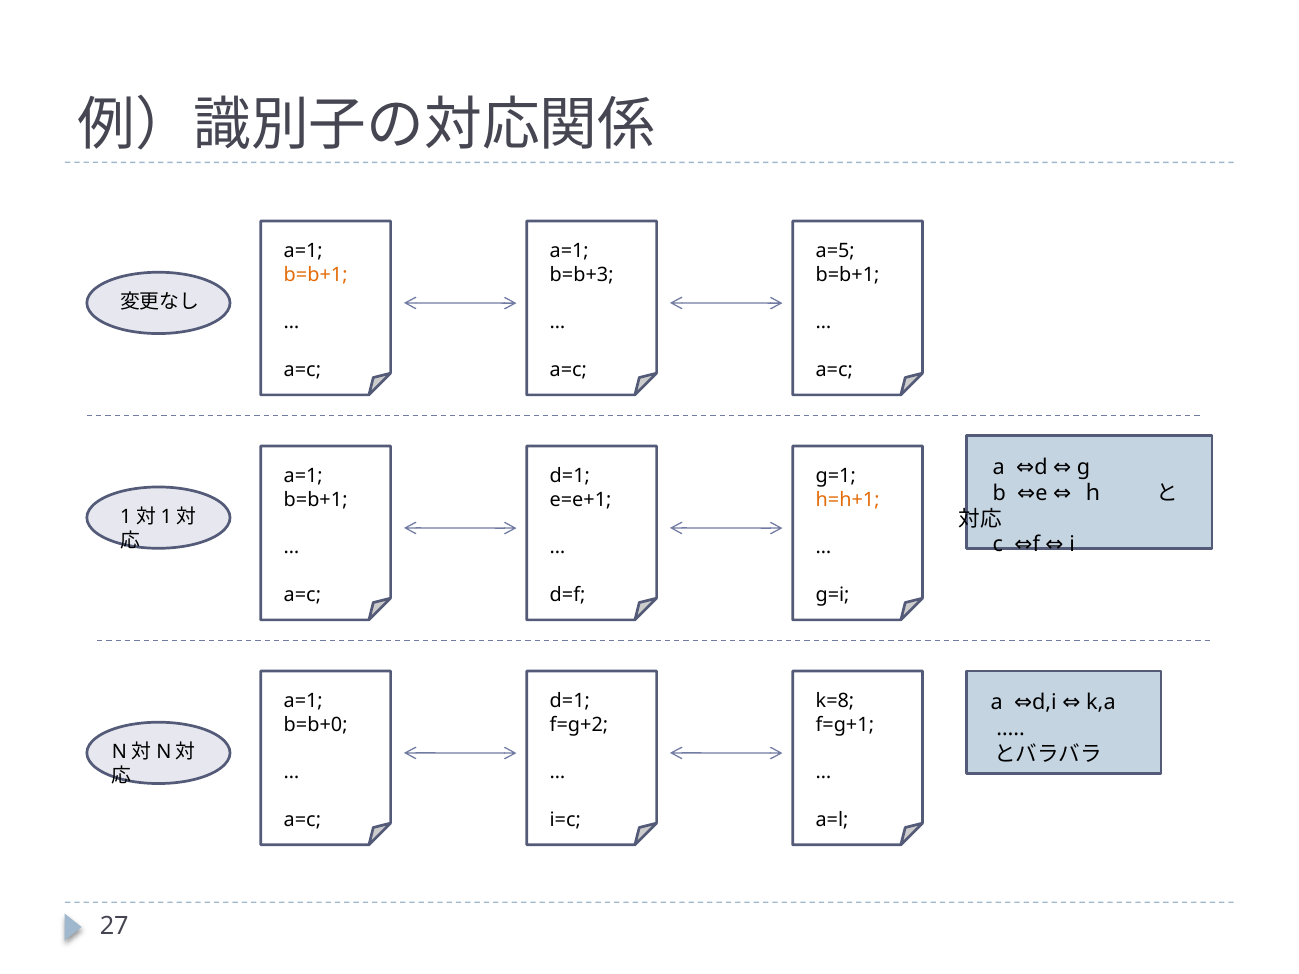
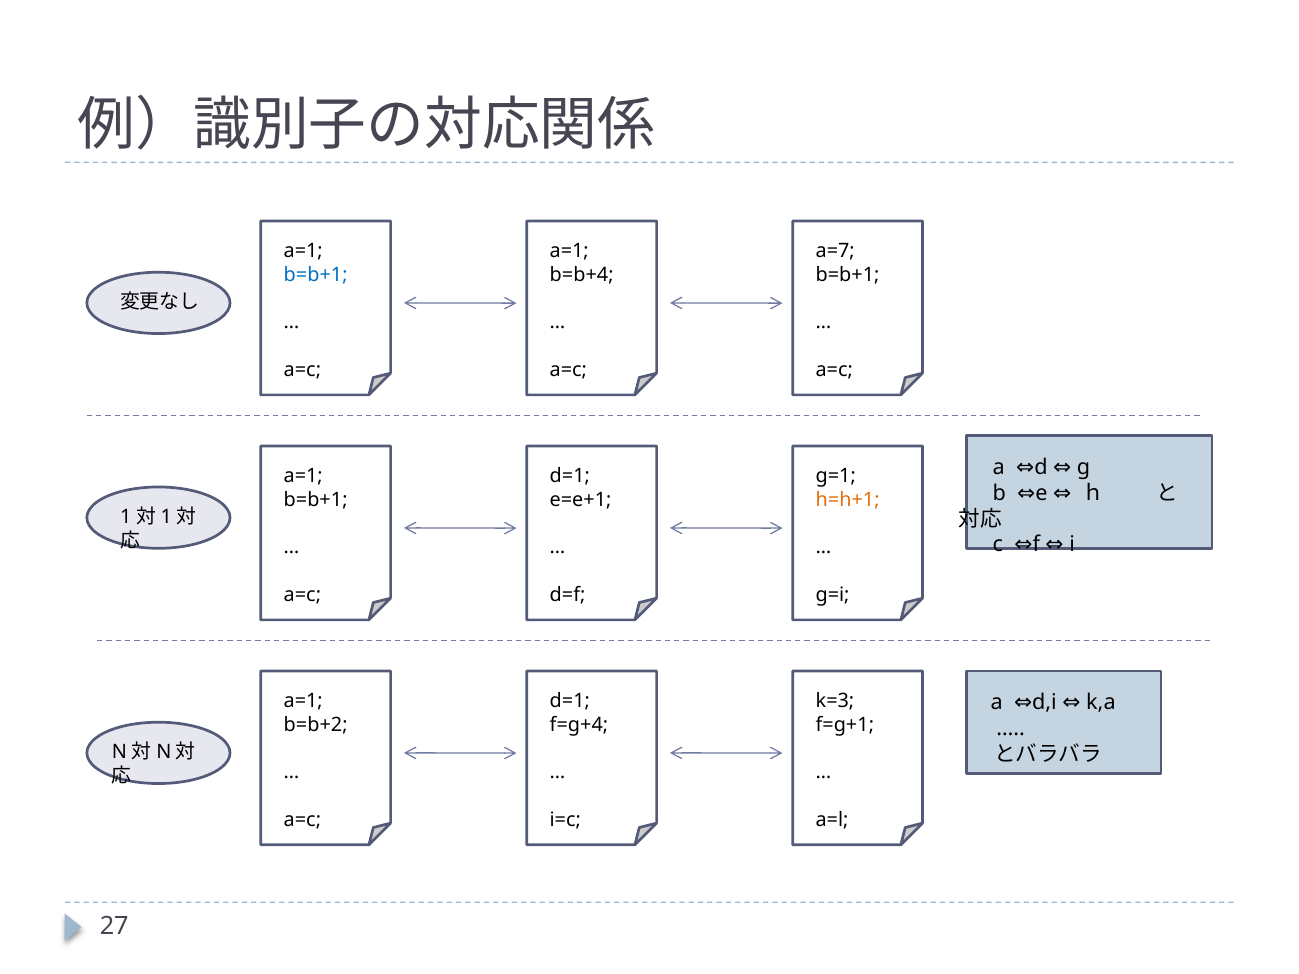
a=5: a=5 -> a=7
b=b+1 at (316, 275) colour: orange -> blue
b=b+3: b=b+3 -> b=b+4
k=8: k=8 -> k=3
b=b+0: b=b+0 -> b=b+2
f=g+2: f=g+2 -> f=g+4
